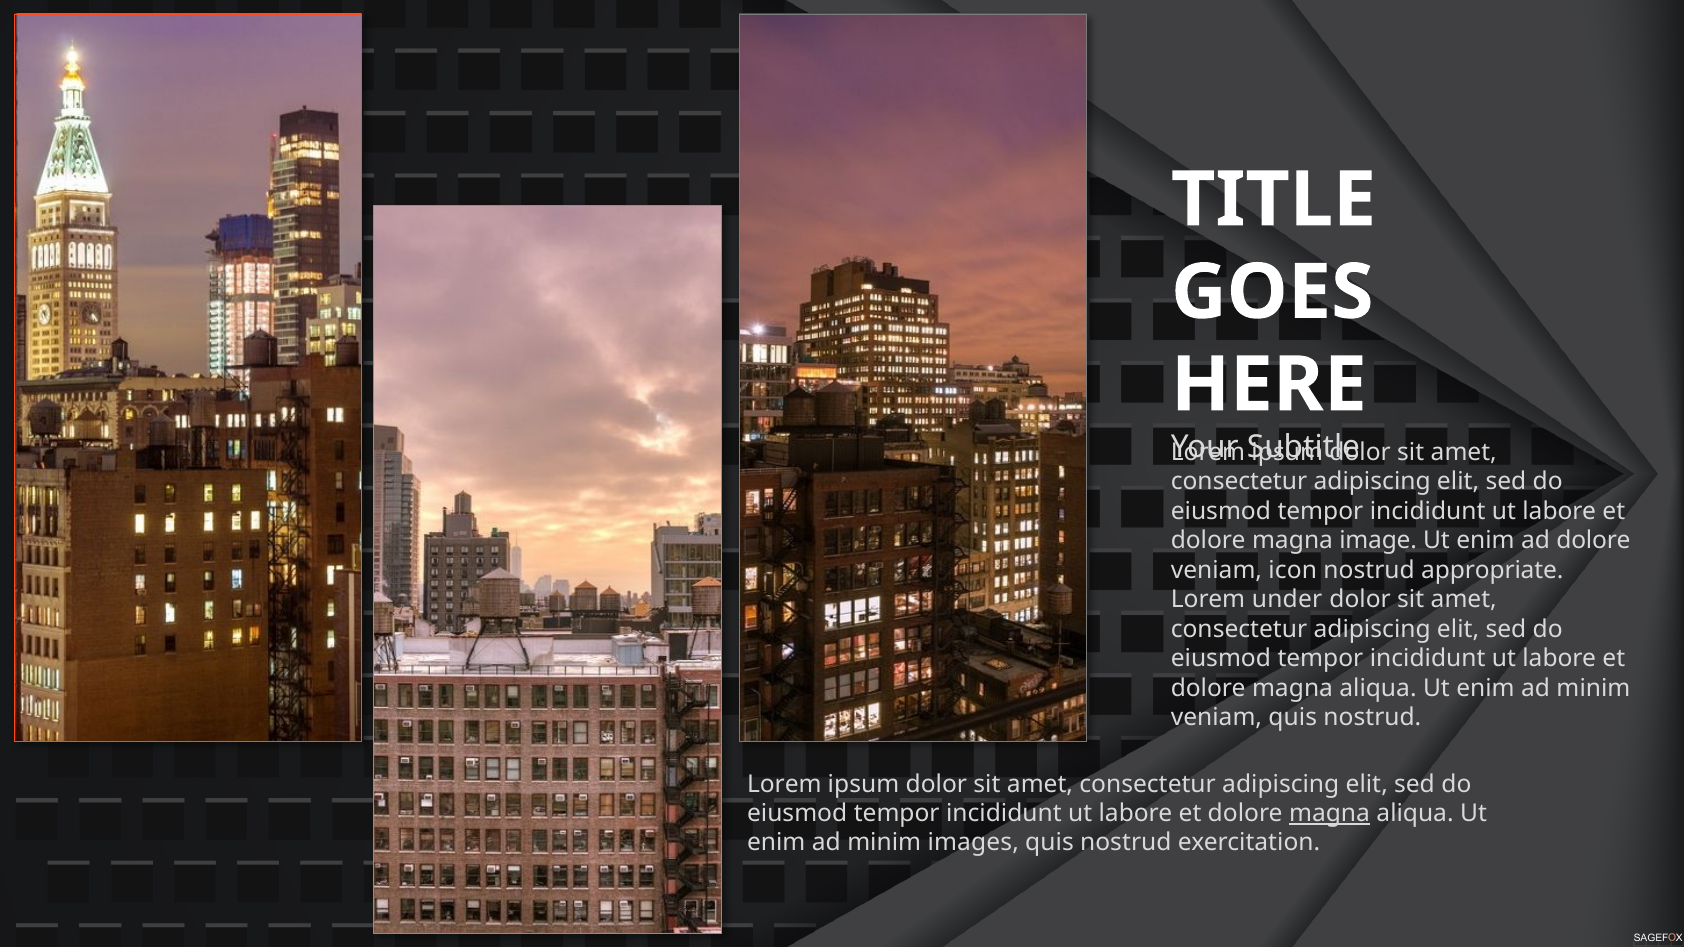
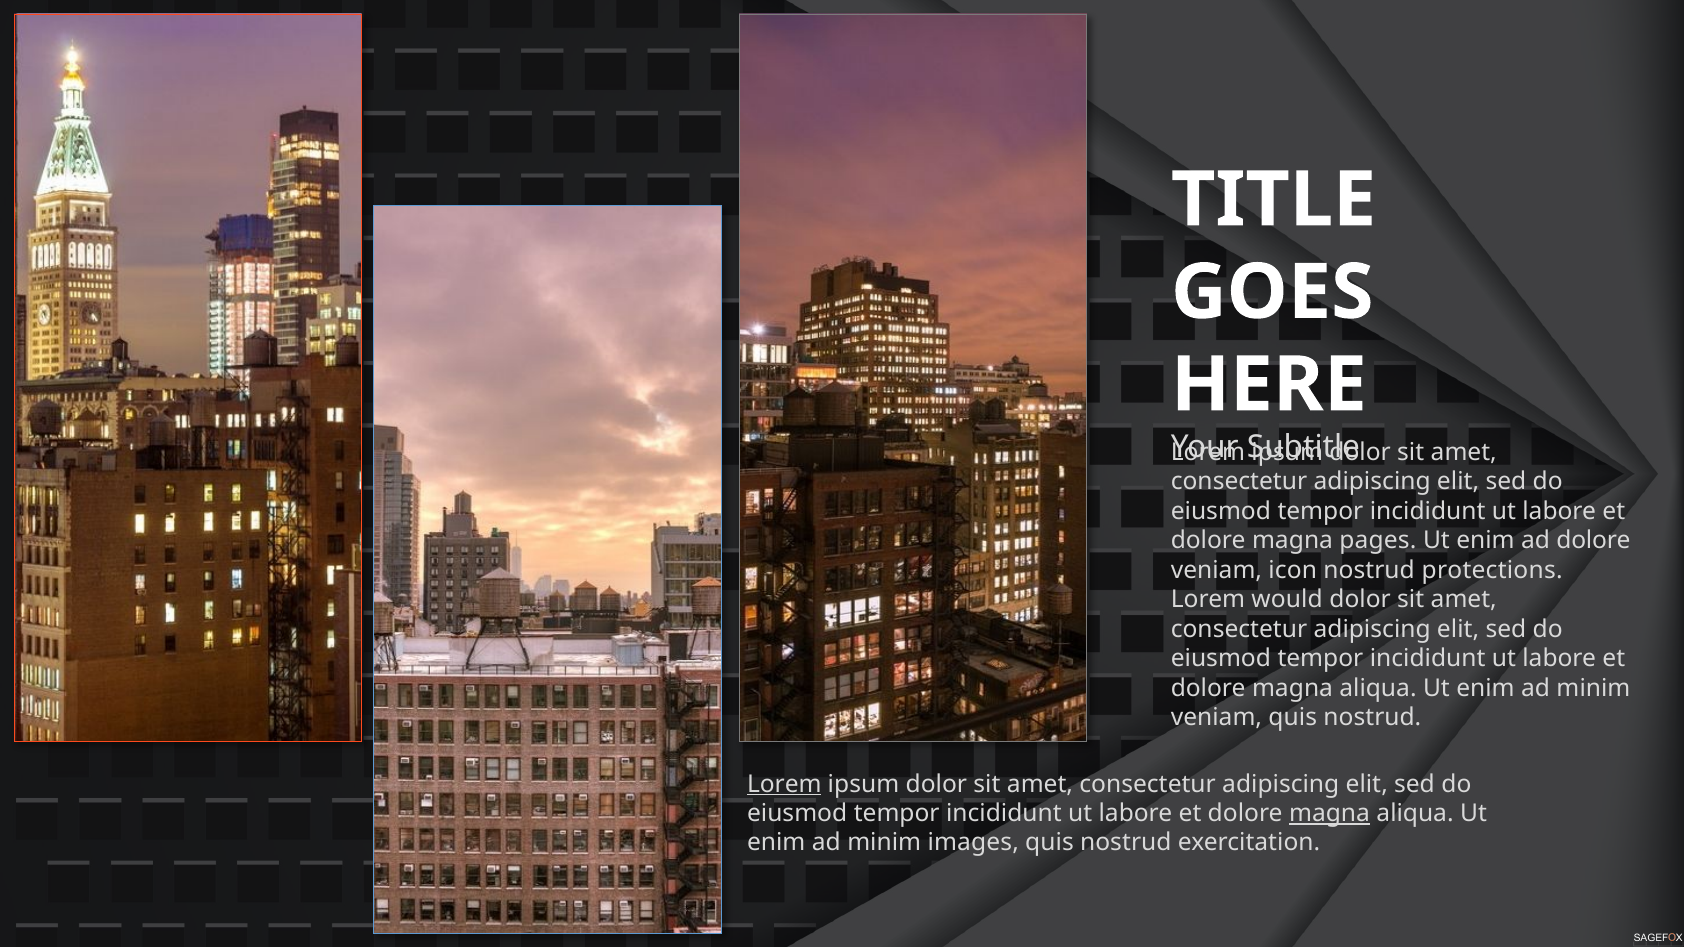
image: image -> pages
appropriate: appropriate -> protections
under: under -> would
Lorem at (784, 784) underline: none -> present
